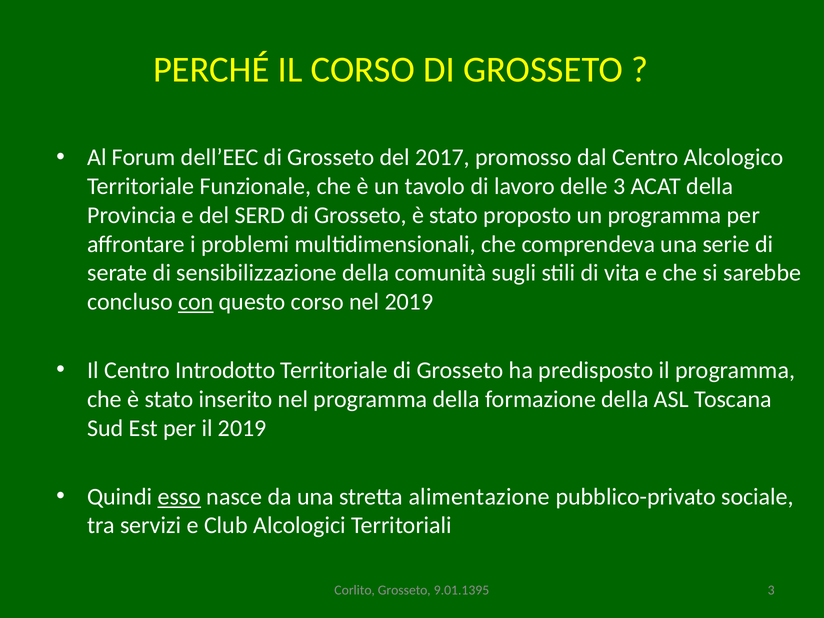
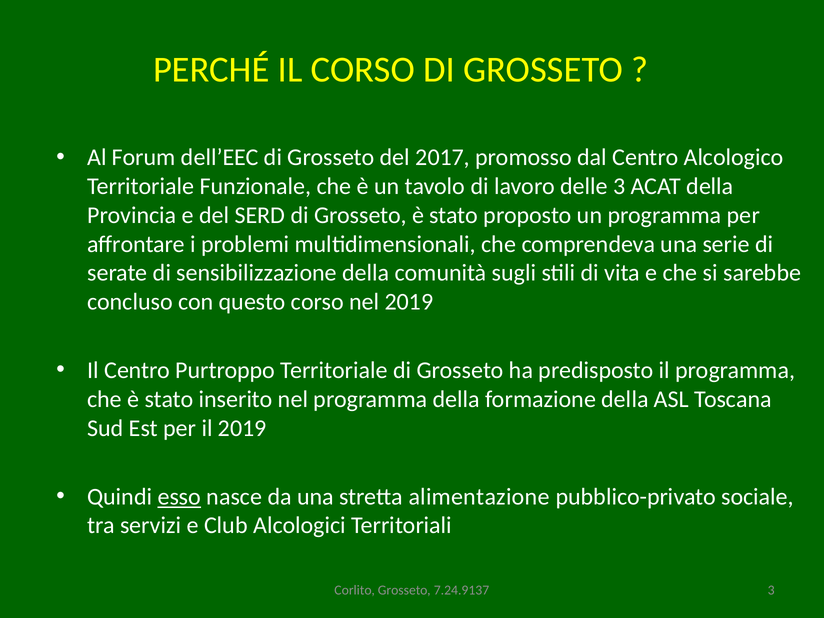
con underline: present -> none
Introdotto: Introdotto -> Purtroppo
9.01.1395: 9.01.1395 -> 7.24.9137
